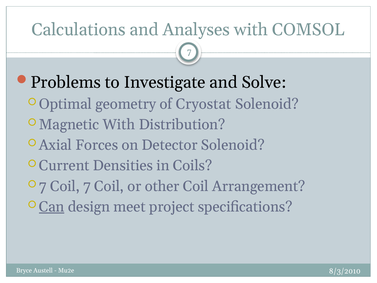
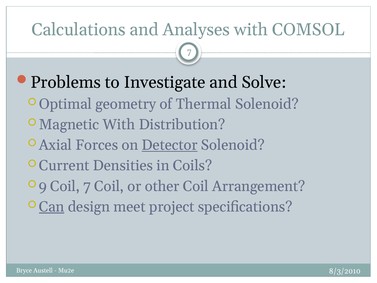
Cryostat: Cryostat -> Thermal
Detector underline: none -> present
7 at (43, 186): 7 -> 9
